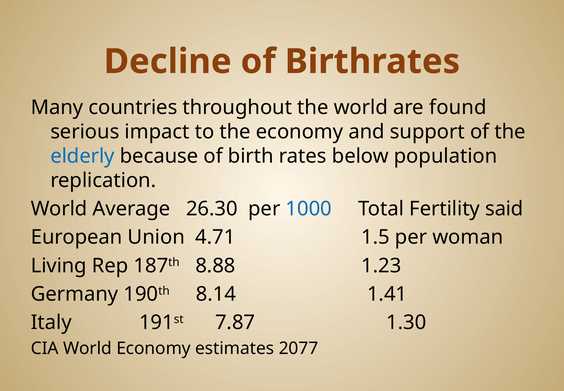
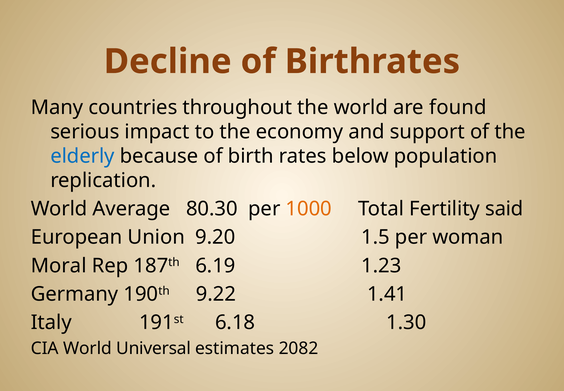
26.30: 26.30 -> 80.30
1000 colour: blue -> orange
4.71: 4.71 -> 9.20
Living: Living -> Moral
8.88: 8.88 -> 6.19
8.14: 8.14 -> 9.22
7.87: 7.87 -> 6.18
World Economy: Economy -> Universal
2077: 2077 -> 2082
